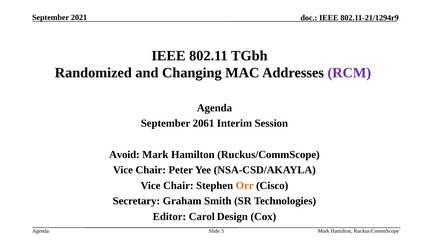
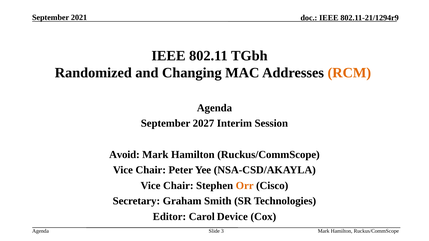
RCM colour: purple -> orange
2061: 2061 -> 2027
Design: Design -> Device
